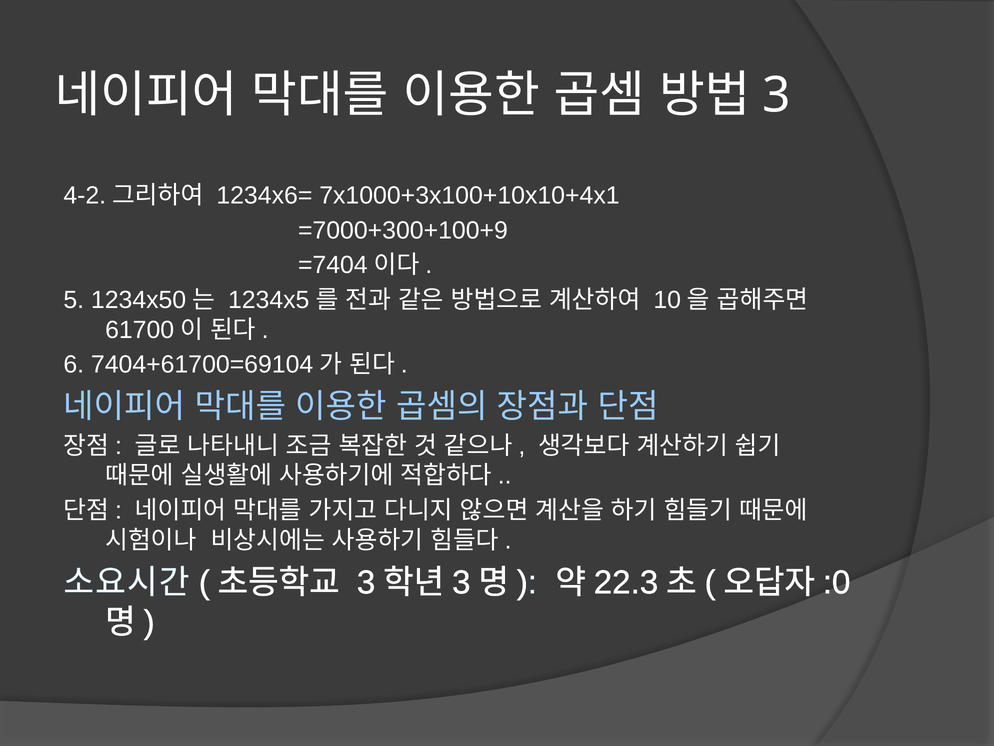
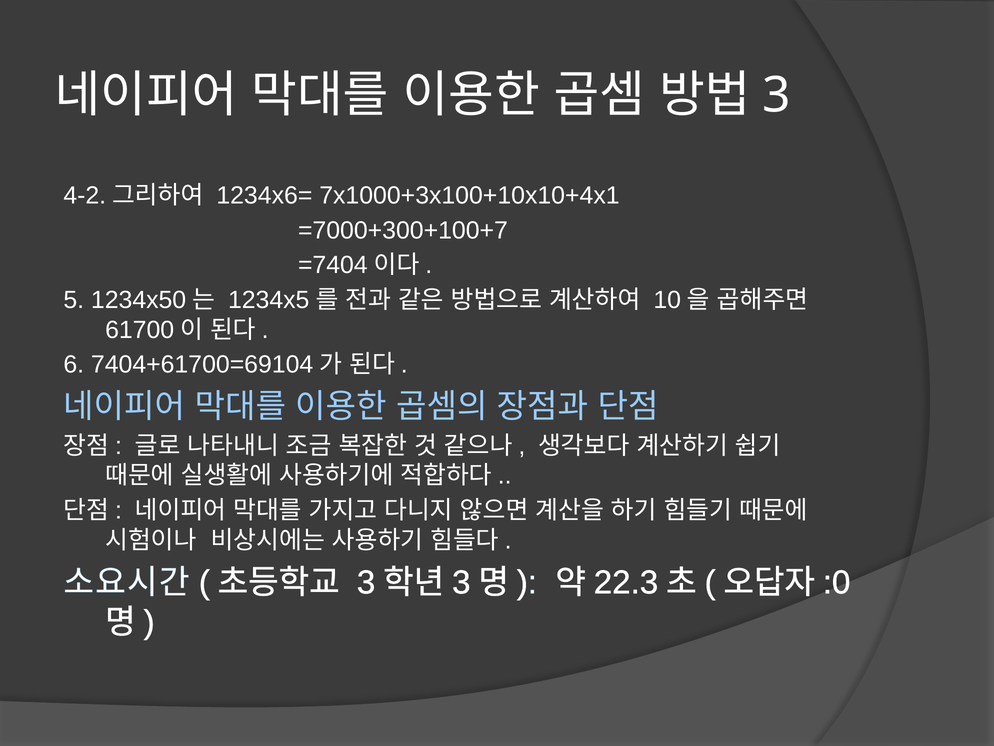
=7000+300+100+9: =7000+300+100+9 -> =7000+300+100+7
